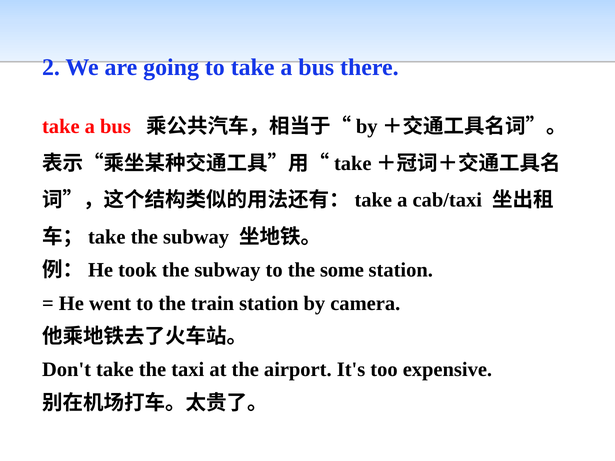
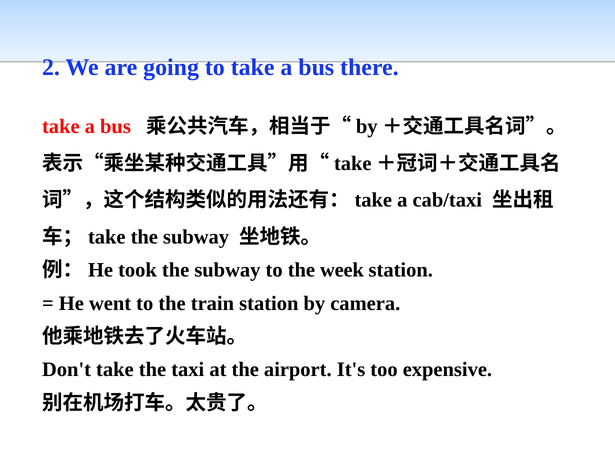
some: some -> week
